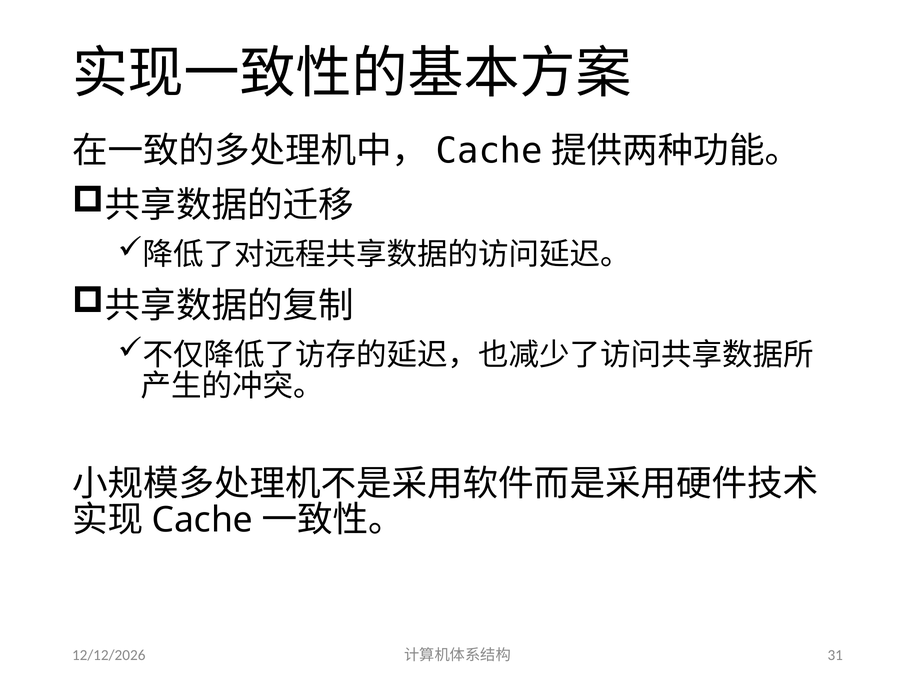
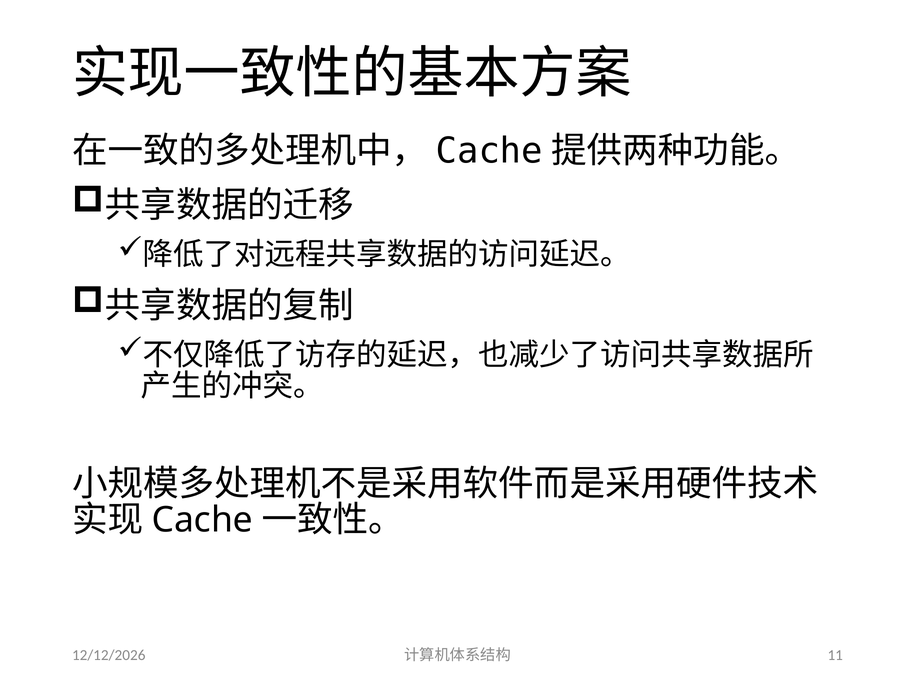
31: 31 -> 11
